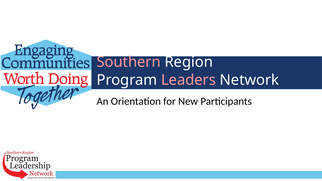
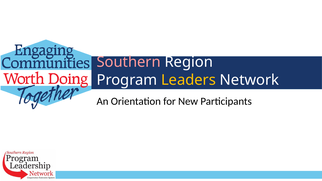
Leaders colour: pink -> yellow
